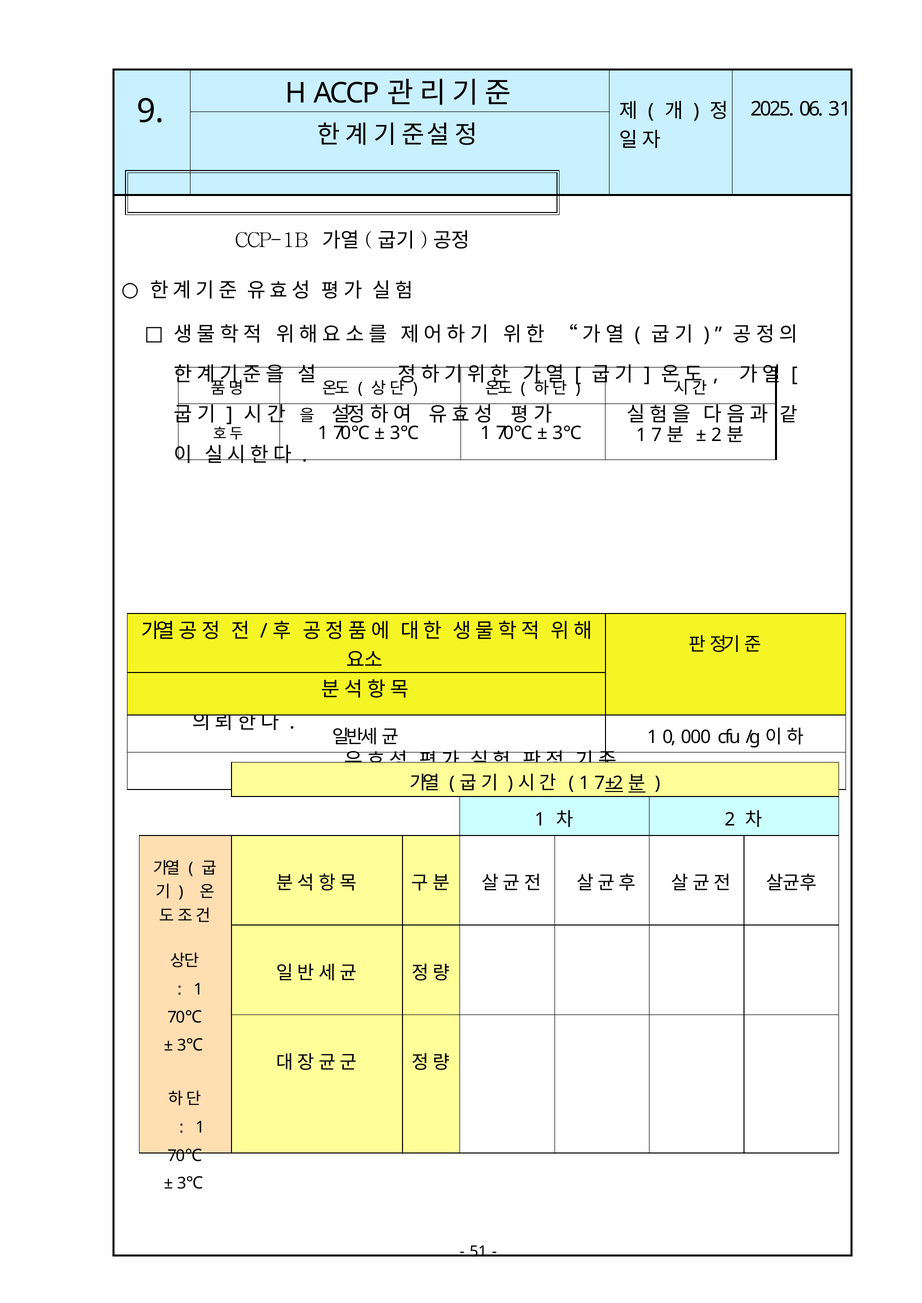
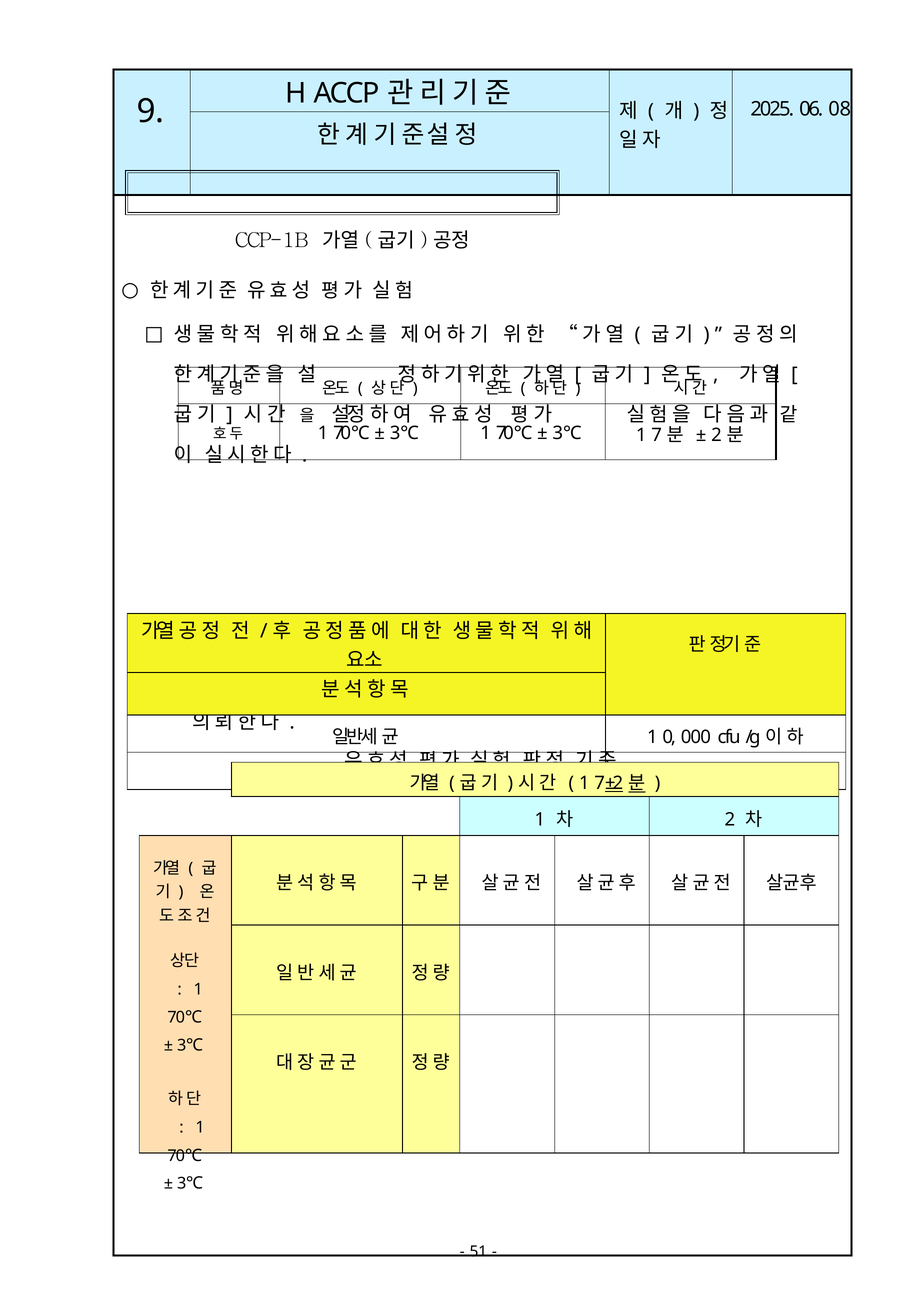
31: 31 -> 08
